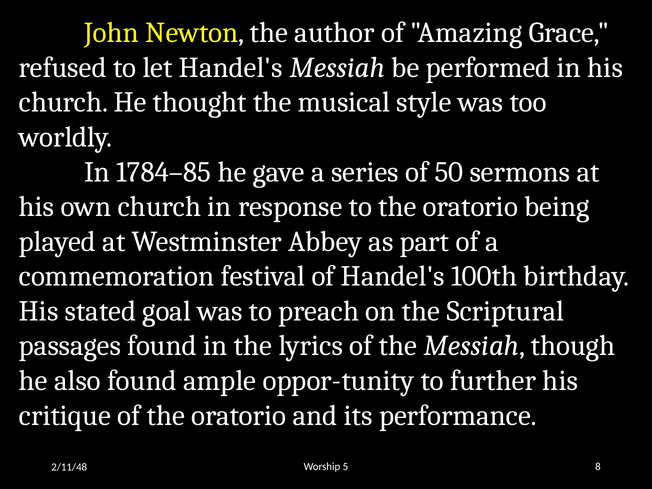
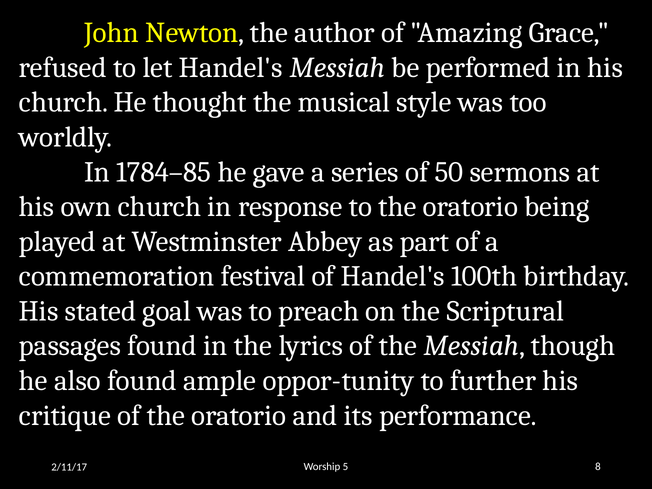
2/11/48: 2/11/48 -> 2/11/17
